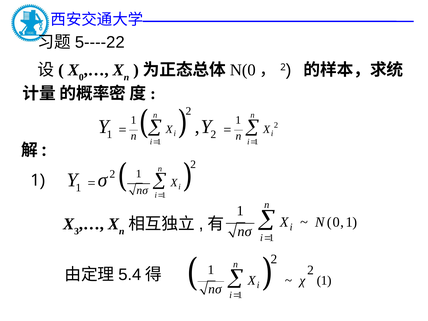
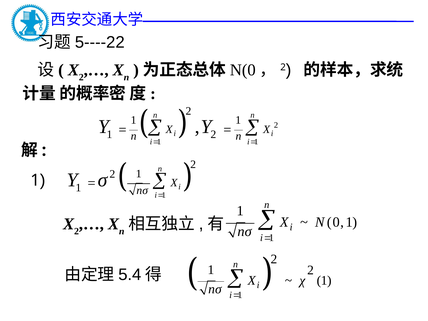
0 at (81, 77): 0 -> 2
3 at (77, 231): 3 -> 2
